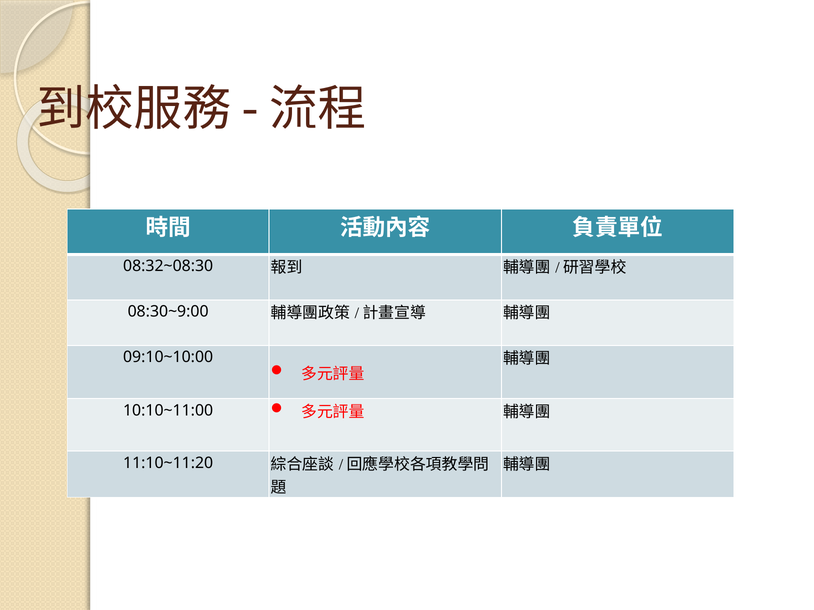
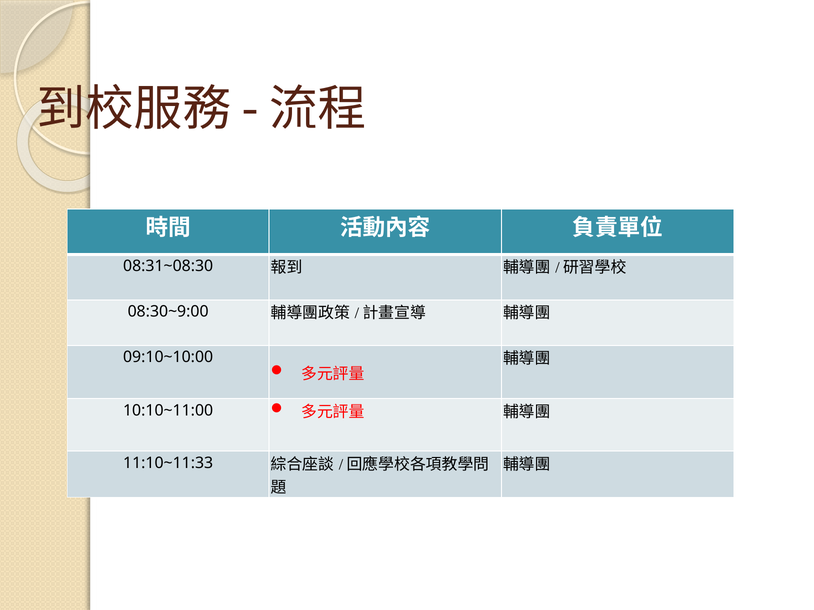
08:32~08:30: 08:32~08:30 -> 08:31~08:30
11:10~11:20: 11:10~11:20 -> 11:10~11:33
